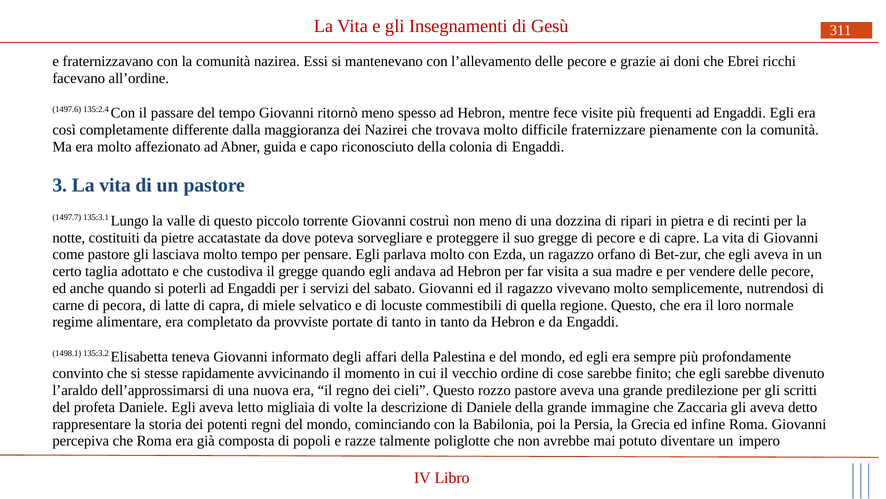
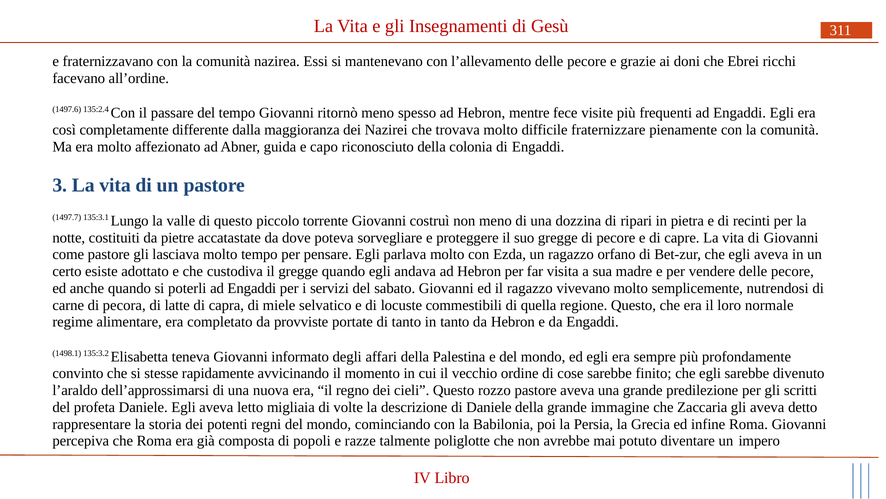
taglia: taglia -> esiste
